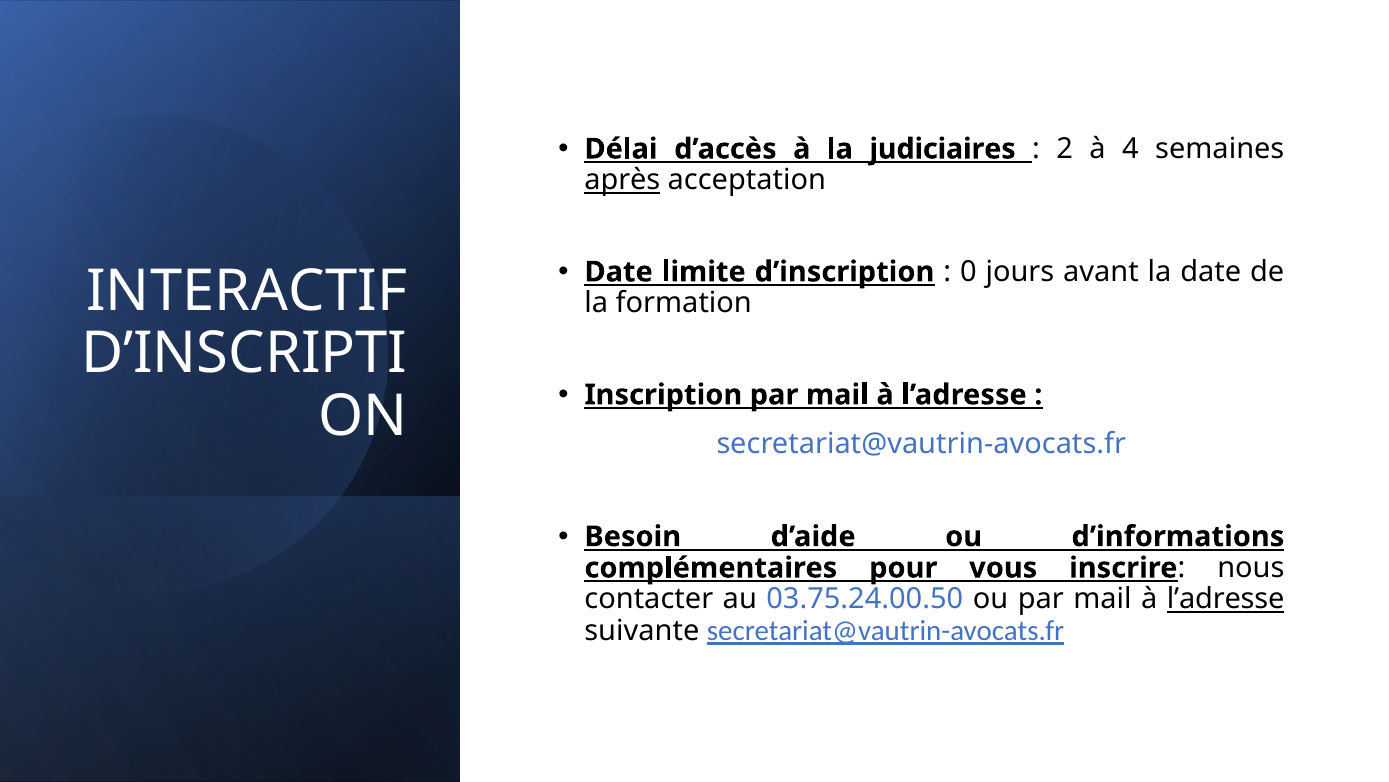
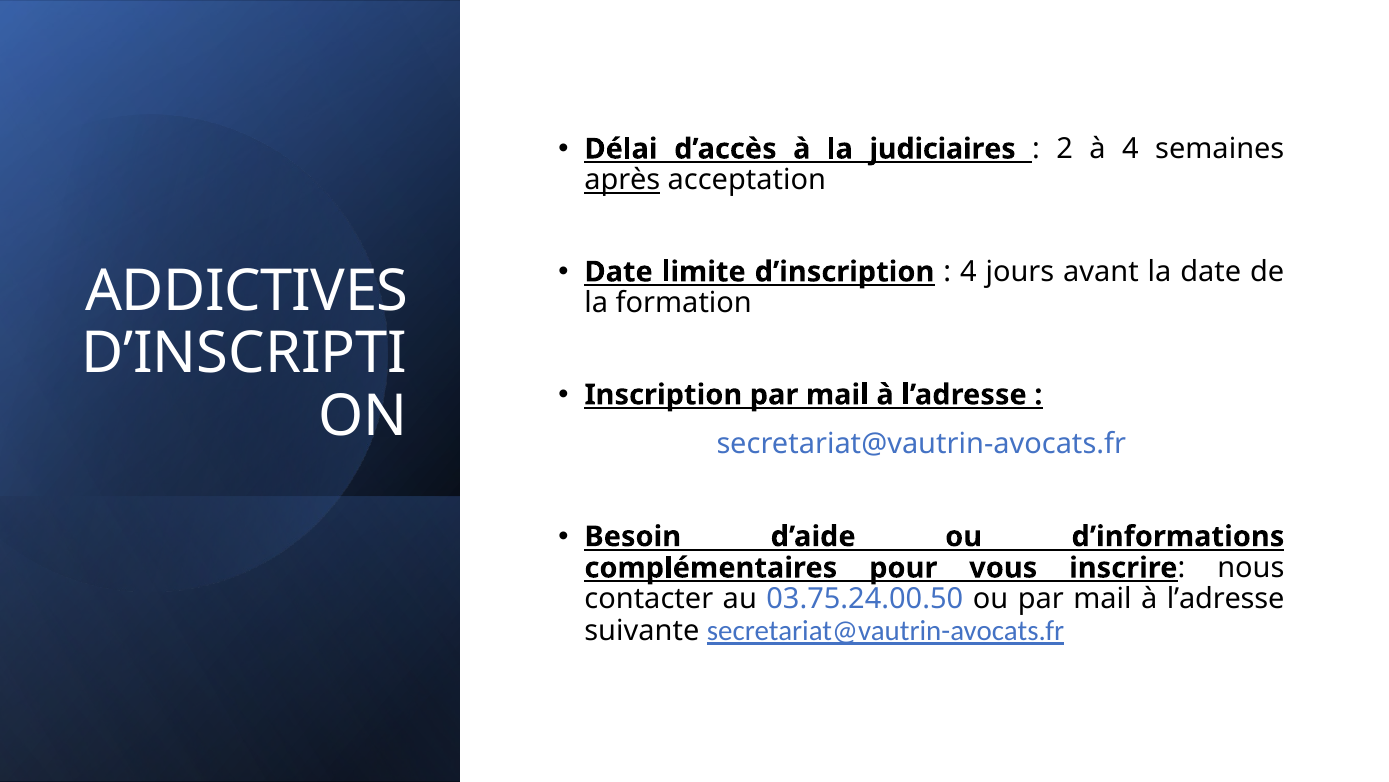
0 at (968, 272): 0 -> 4
INTERACTIF: INTERACTIF -> ADDICTIVES
l’adresse at (1226, 599) underline: present -> none
